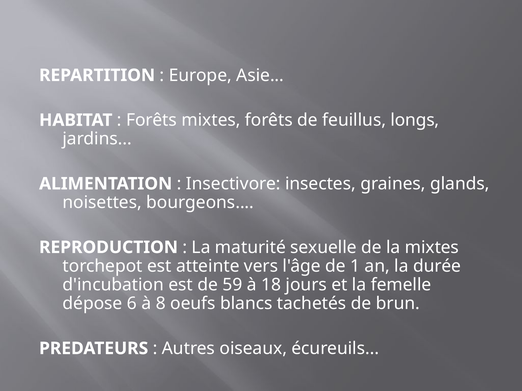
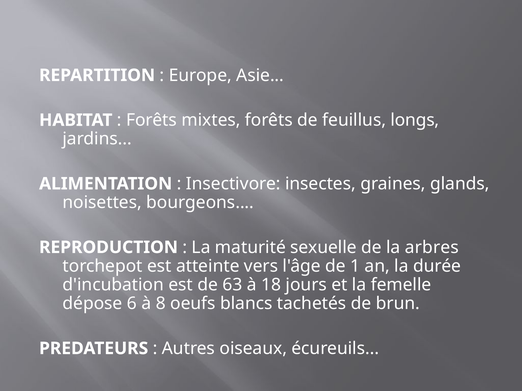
la mixtes: mixtes -> arbres
59: 59 -> 63
